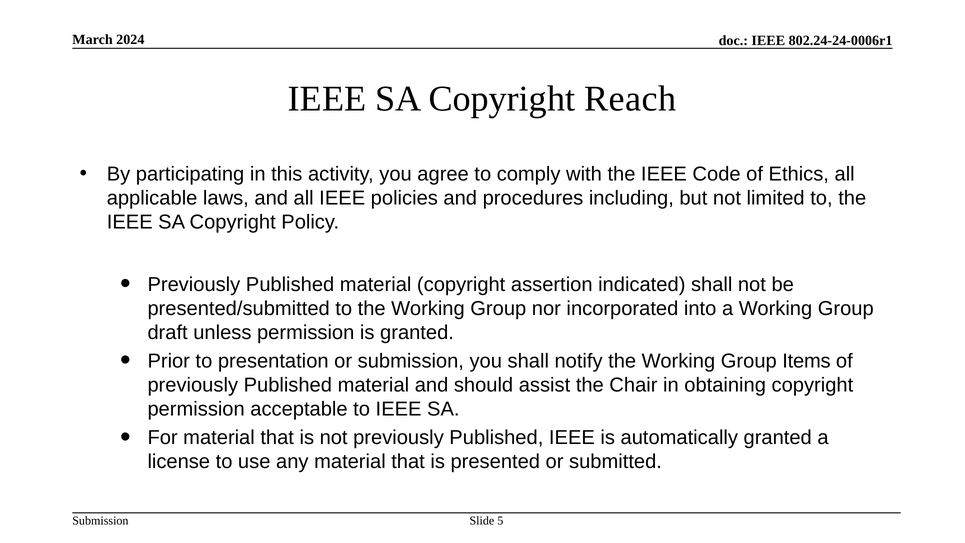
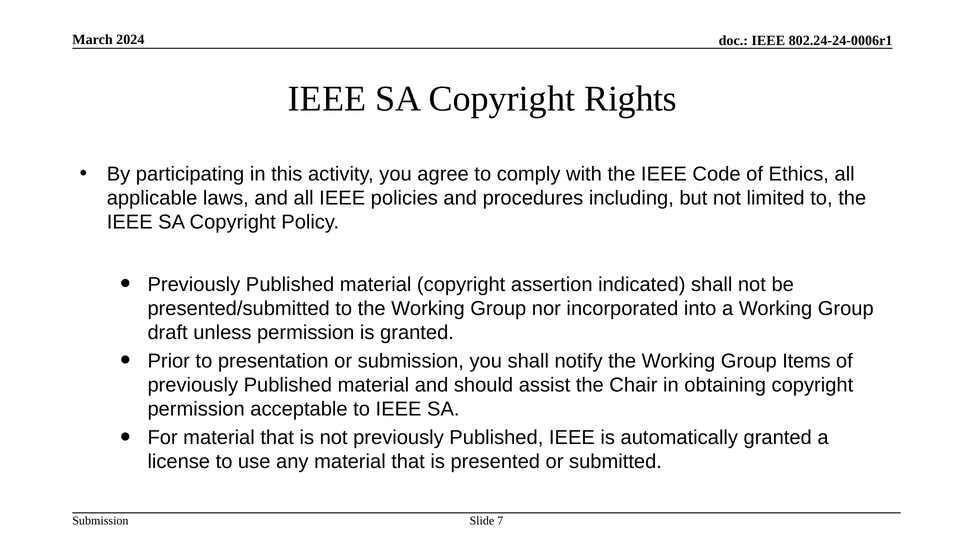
Reach: Reach -> Rights
5: 5 -> 7
